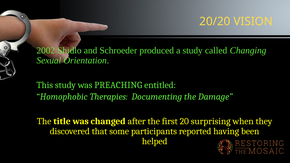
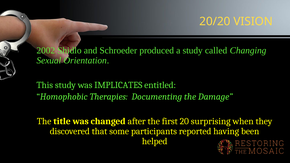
PREACHING: PREACHING -> IMPLICATES
